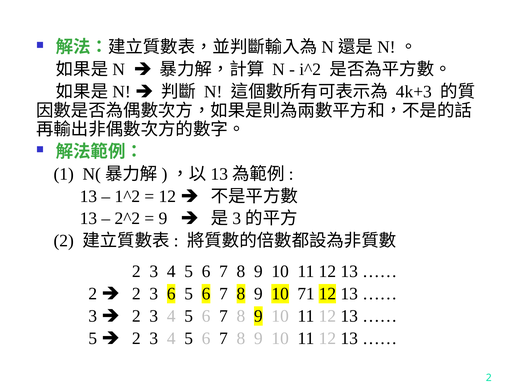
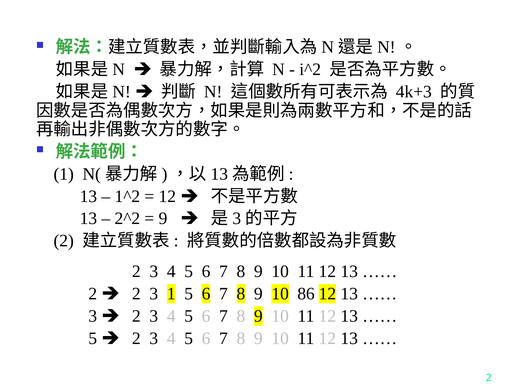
3 6: 6 -> 1
71: 71 -> 86
